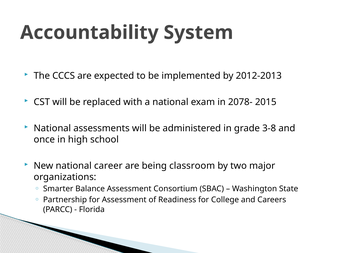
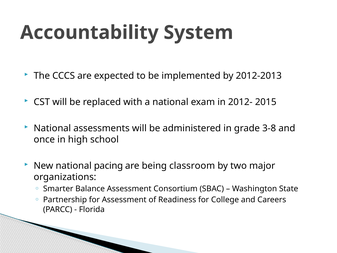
2078-: 2078- -> 2012-
career: career -> pacing
